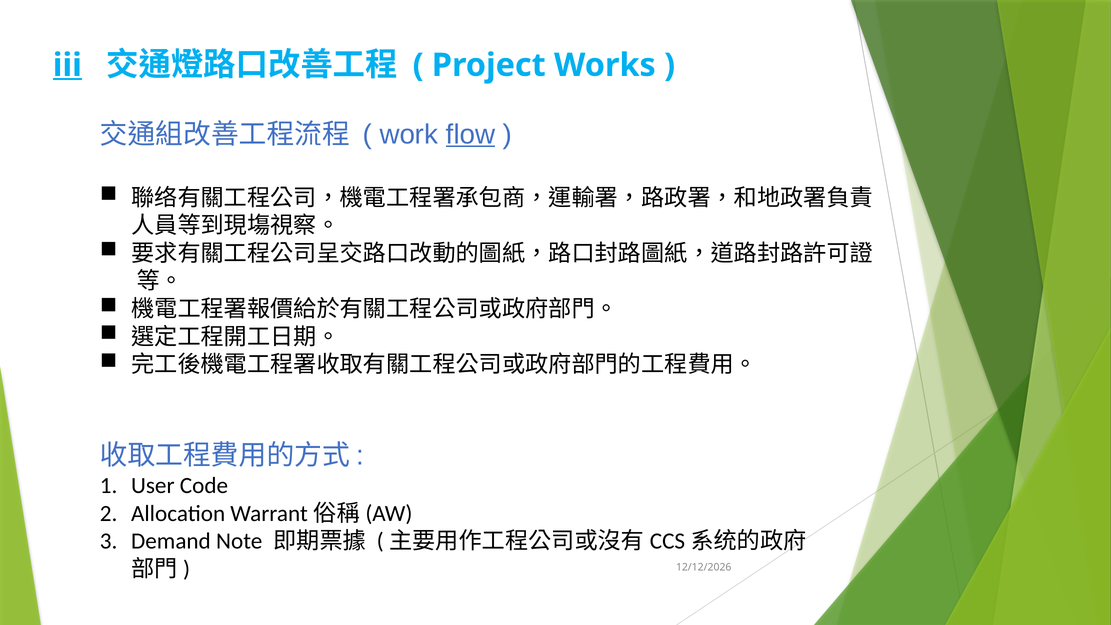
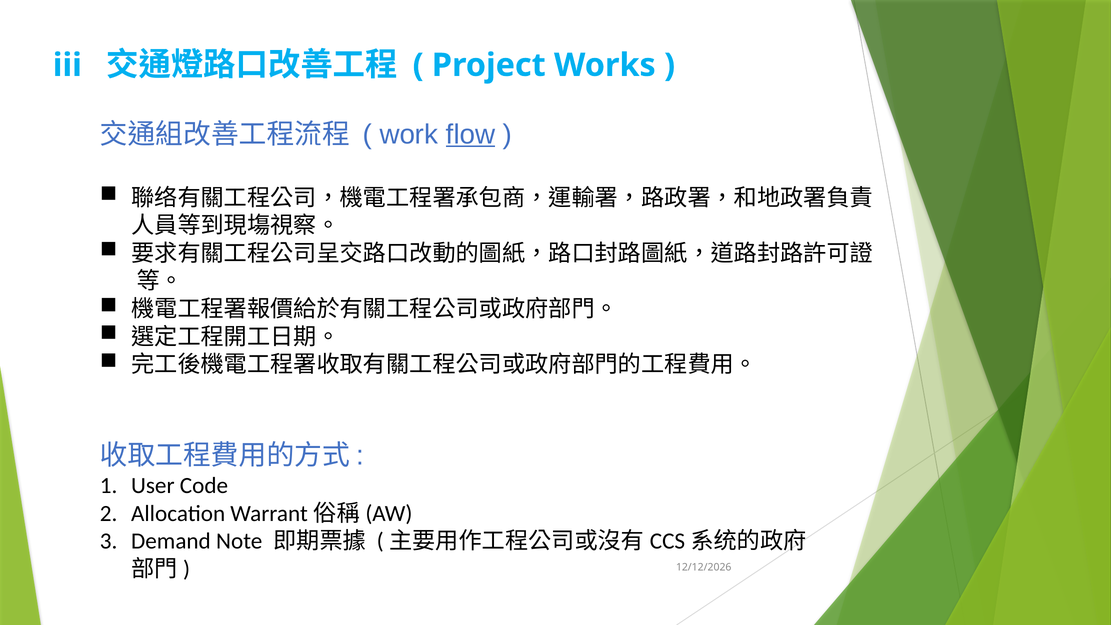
iii underline: present -> none
